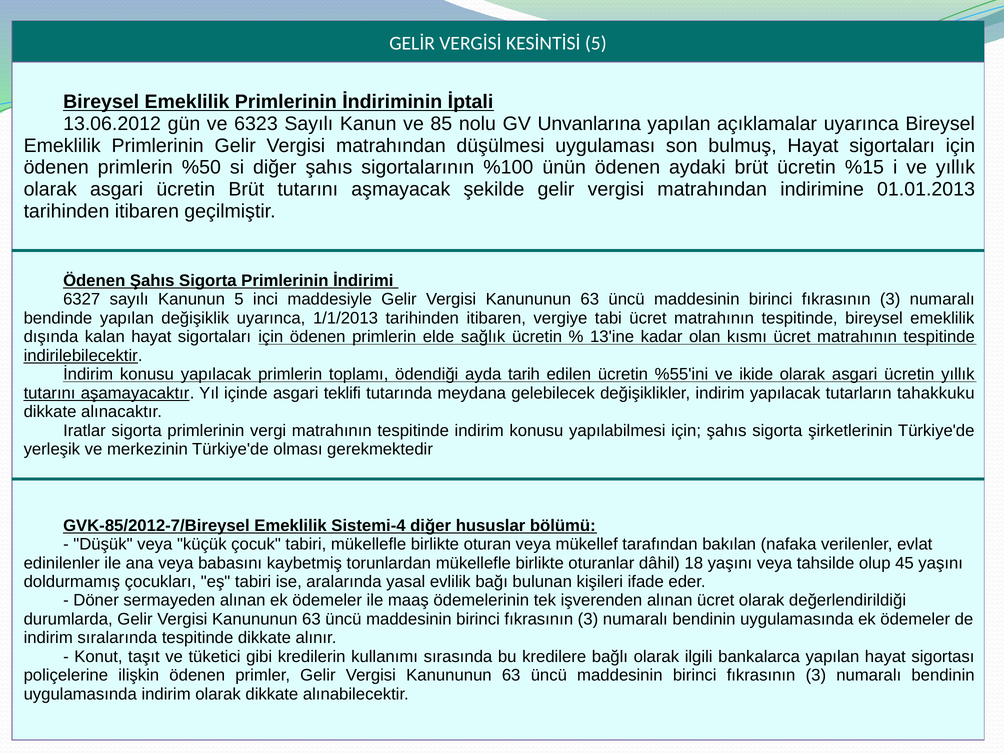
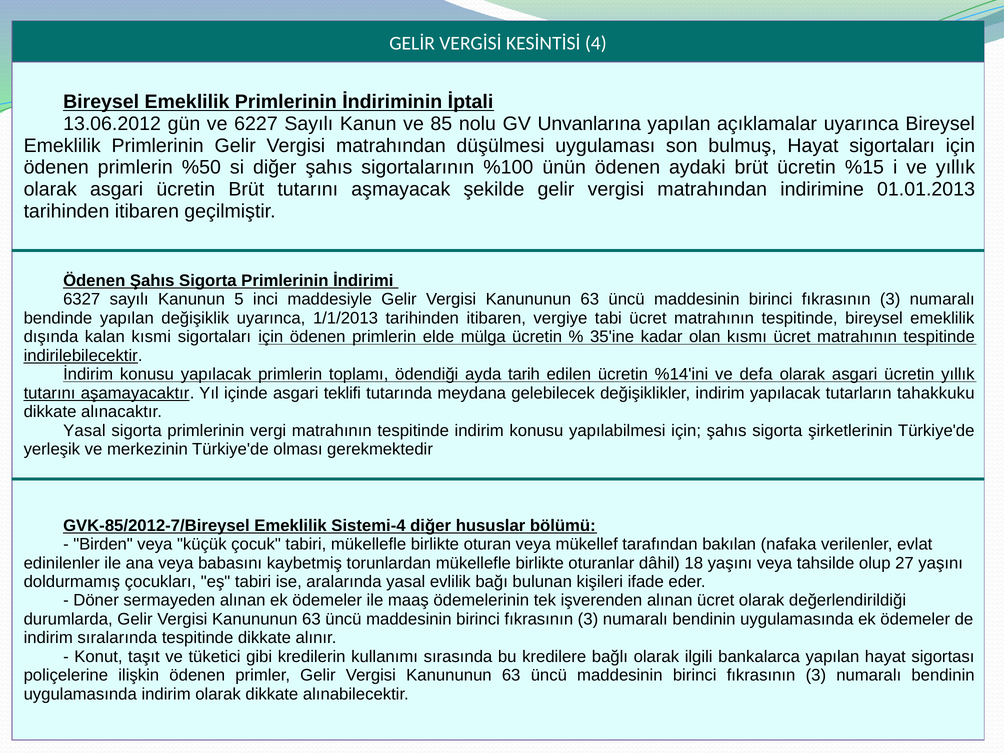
KESİNTİSİ 5: 5 -> 4
6323: 6323 -> 6227
kalan hayat: hayat -> kısmi
sağlık: sağlık -> mülga
13'ine: 13'ine -> 35'ine
%55'ini: %55'ini -> %14'ini
ikide: ikide -> defa
Iratlar at (84, 431): Iratlar -> Yasal
Düşük: Düşük -> Birden
45: 45 -> 27
